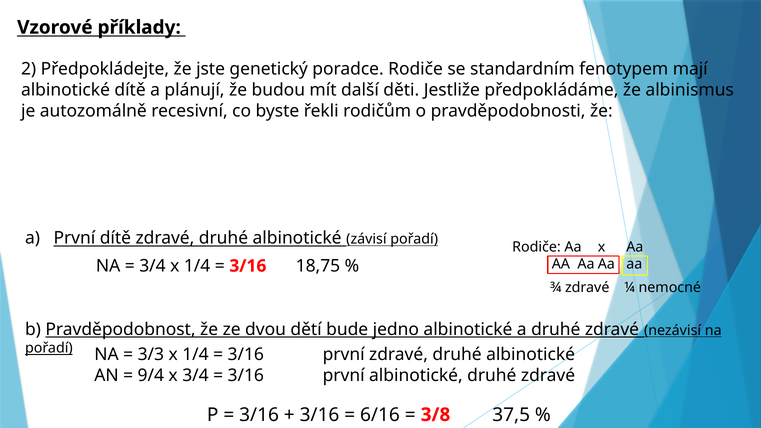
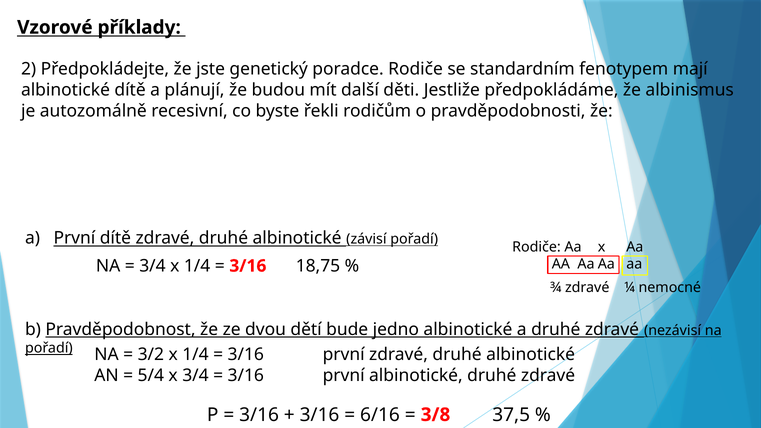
3/3: 3/3 -> 3/2
9/4: 9/4 -> 5/4
